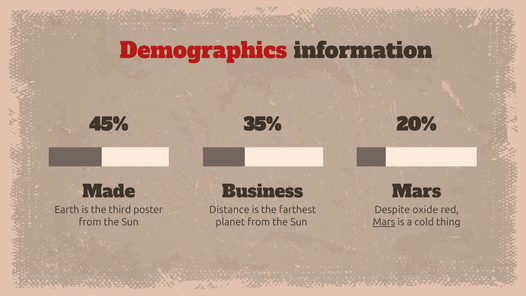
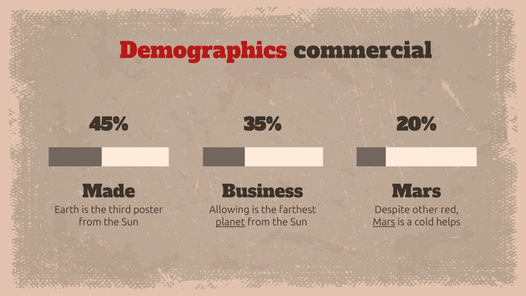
information: information -> commercial
Distance: Distance -> Allowing
oxide: oxide -> other
planet underline: none -> present
thing: thing -> helps
